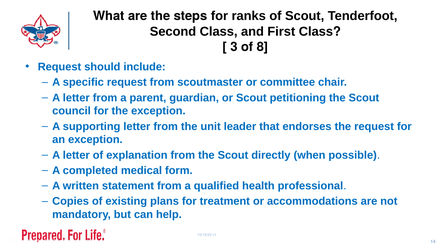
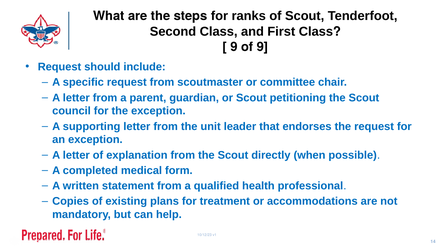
3 at (234, 47): 3 -> 9
of 8: 8 -> 9
